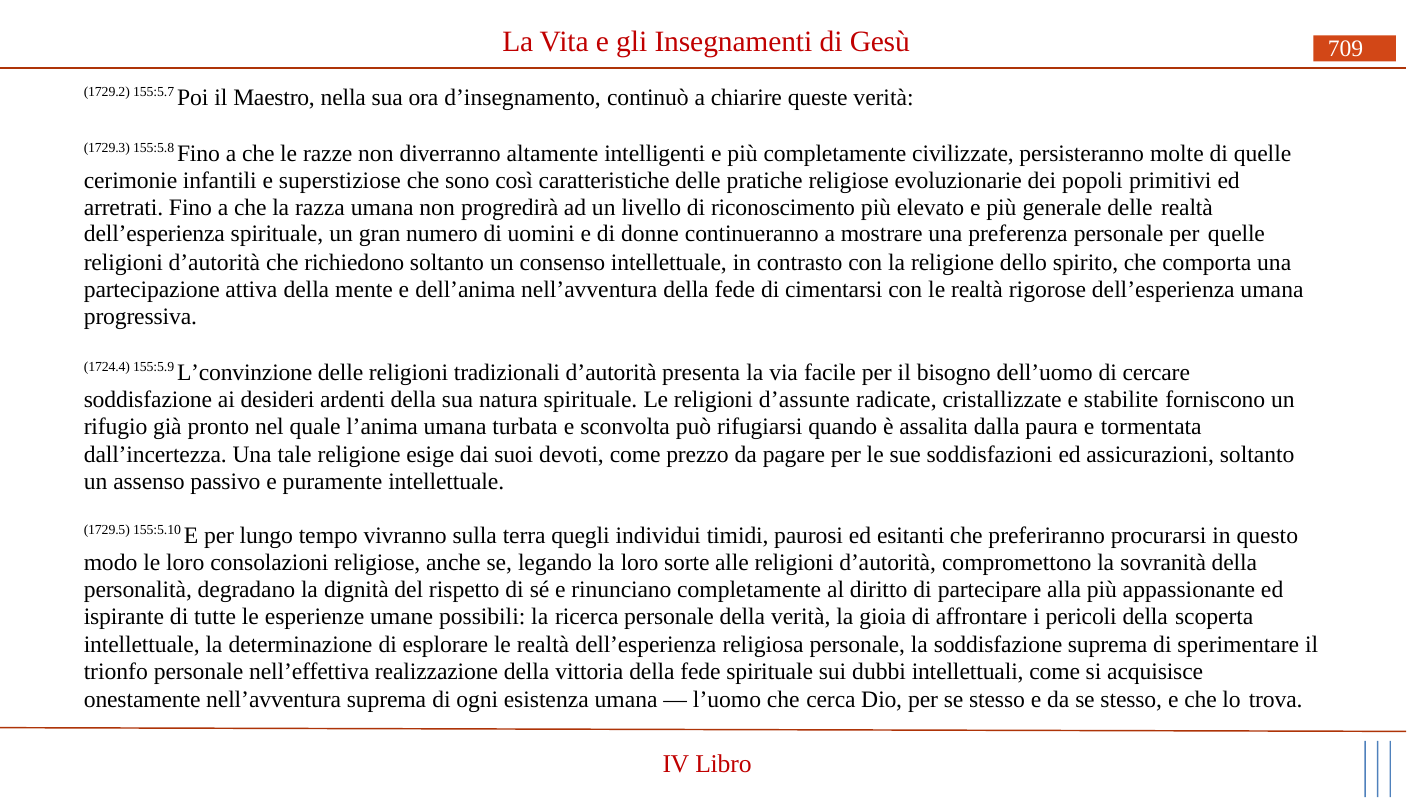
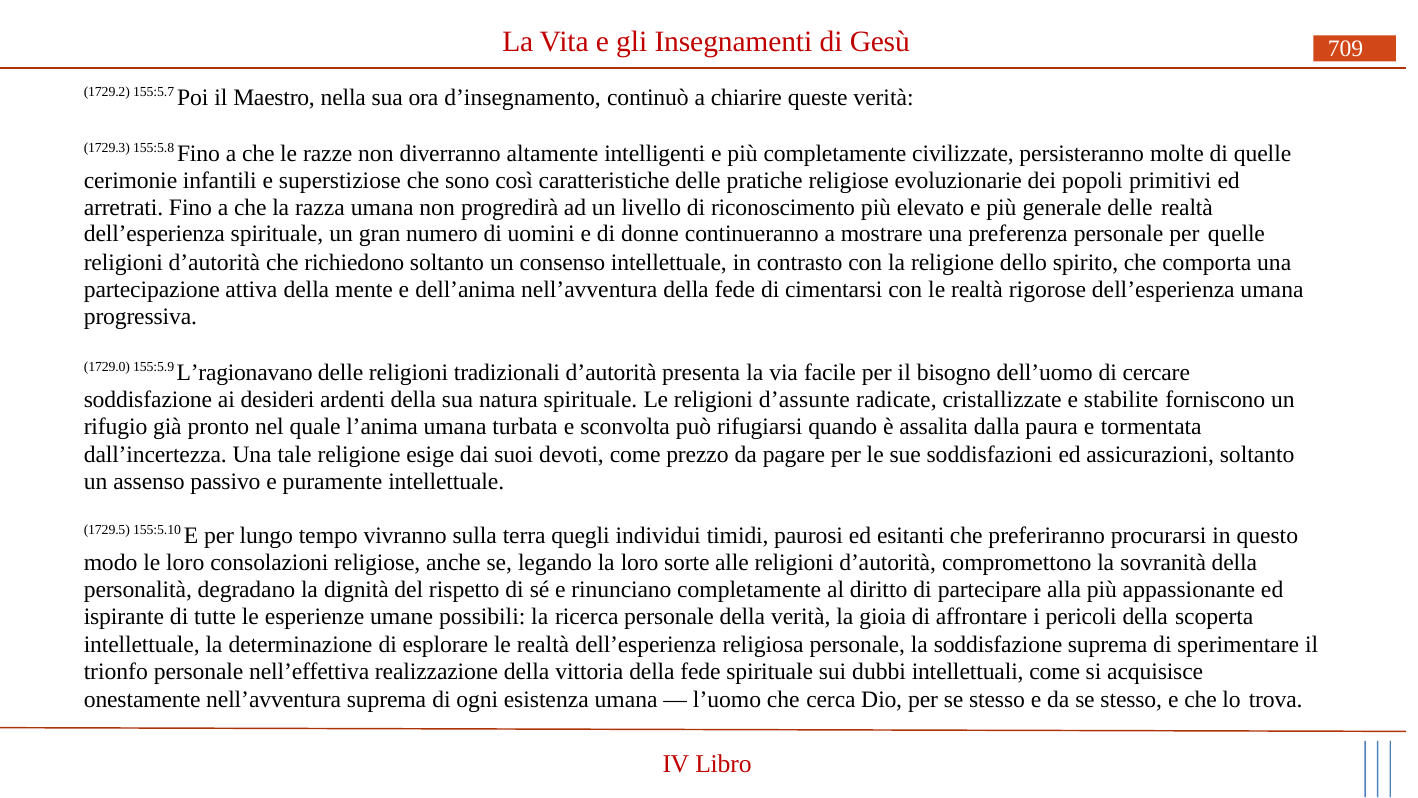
1724.4: 1724.4 -> 1729.0
L’convinzione: L’convinzione -> L’ragionavano
